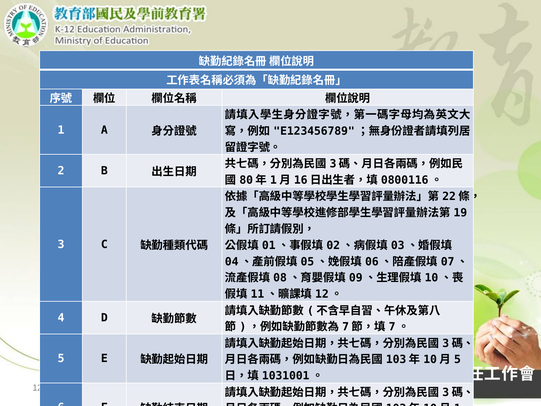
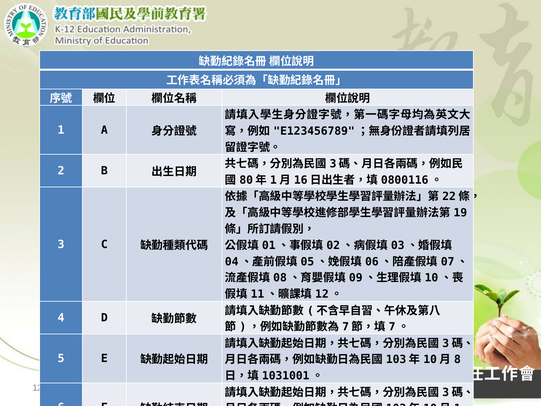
5 at (457, 359): 5 -> 8
